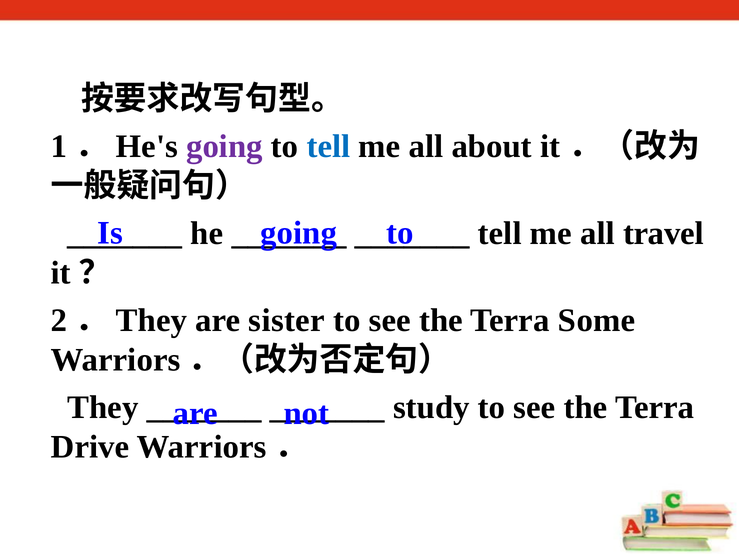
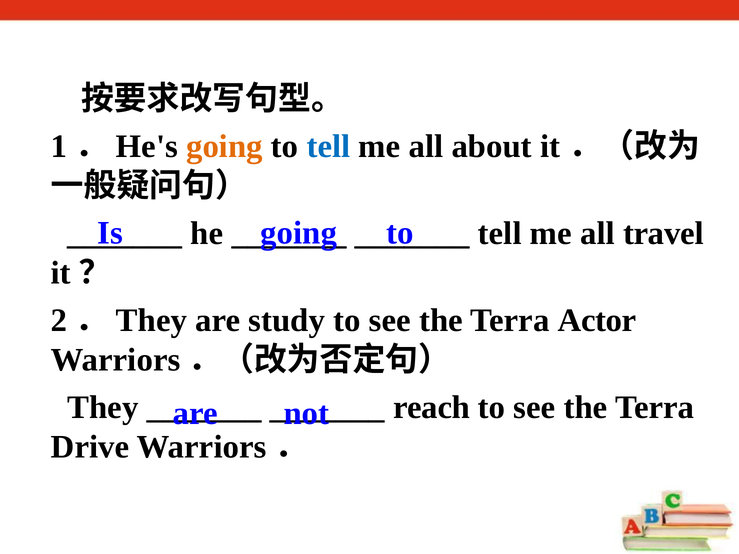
going at (224, 147) colour: purple -> orange
sister: sister -> study
Some: Some -> Actor
study: study -> reach
